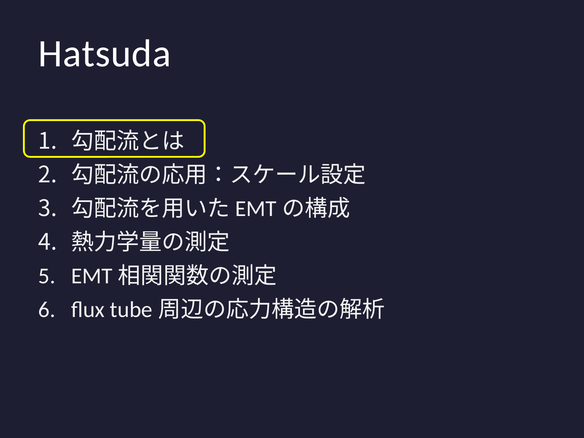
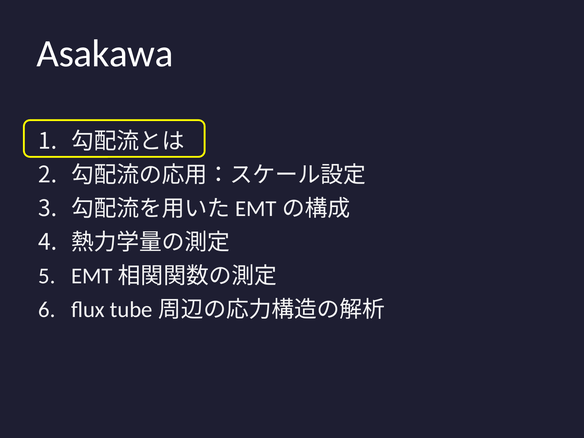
Hatsuda: Hatsuda -> Asakawa
